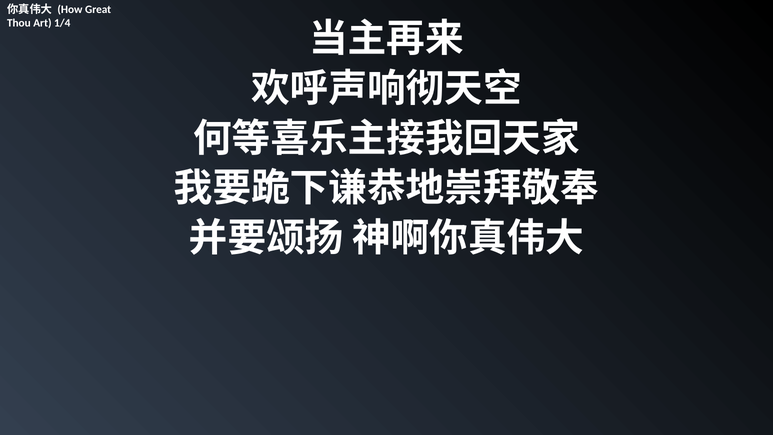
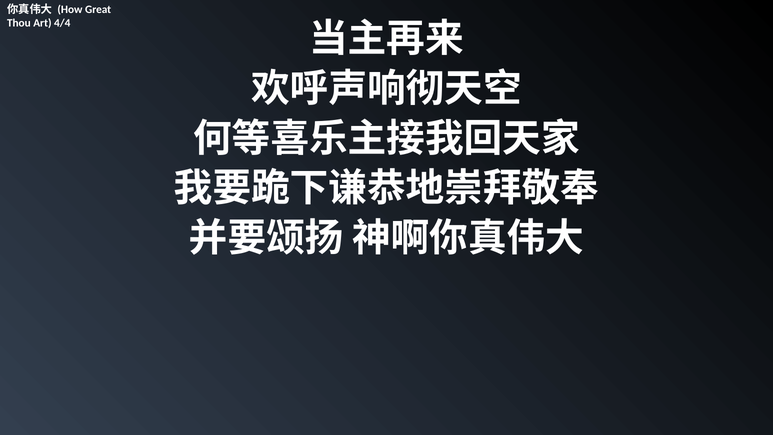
1/4: 1/4 -> 4/4
